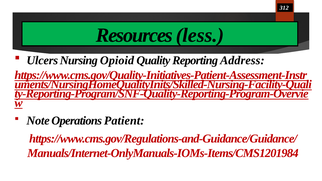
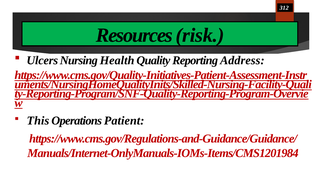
less: less -> risk
Opioid: Opioid -> Health
Note: Note -> This
